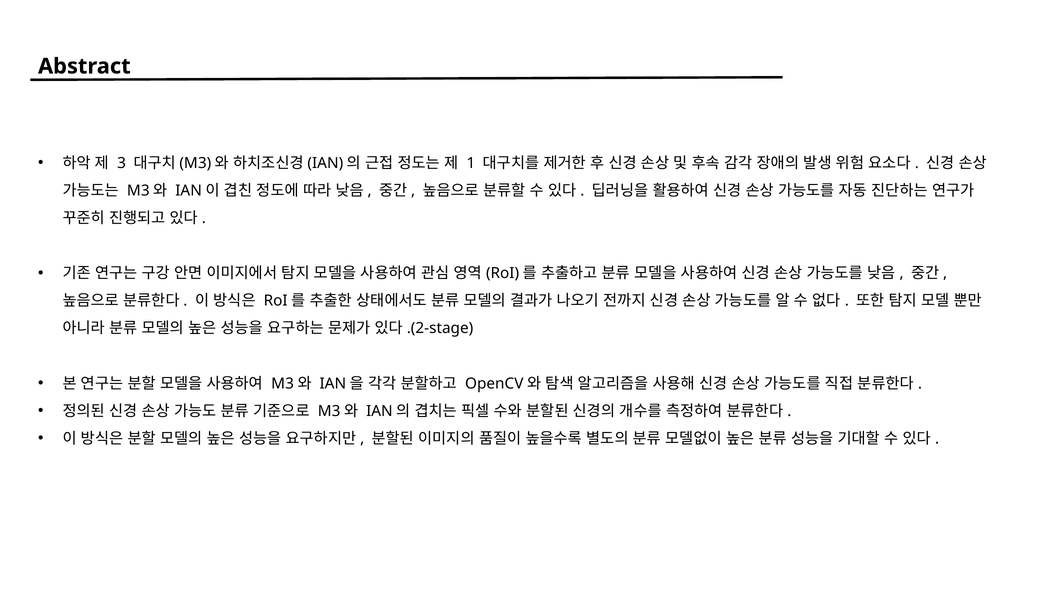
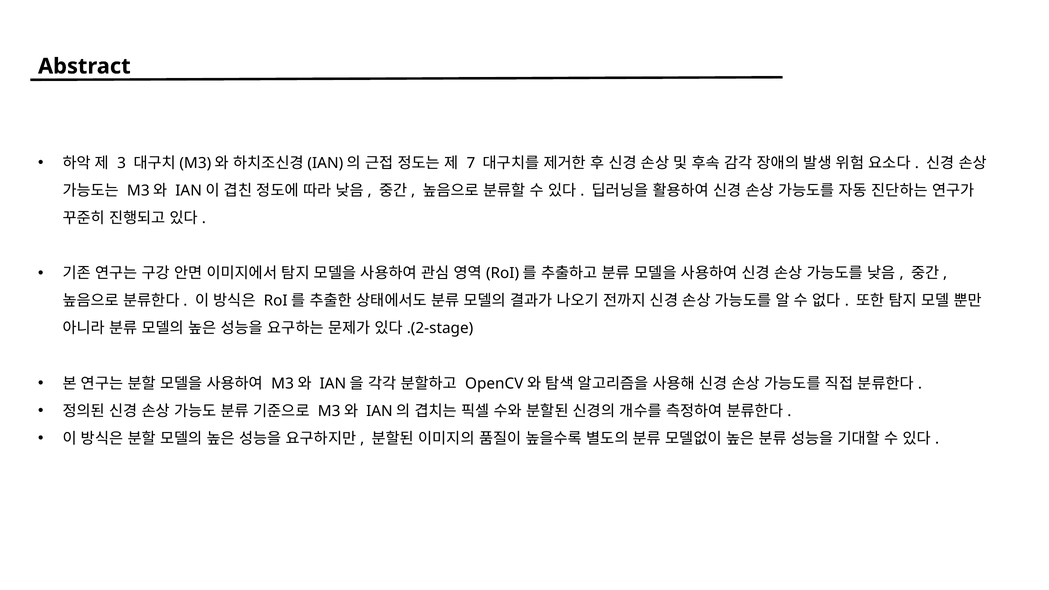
1: 1 -> 7
